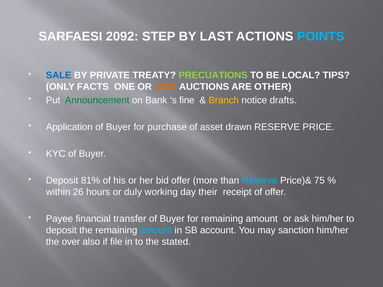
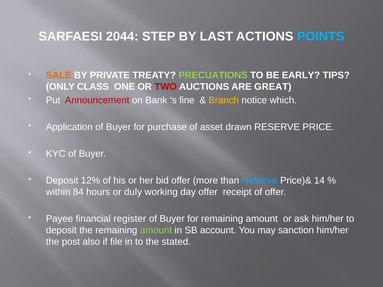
2092: 2092 -> 2044
SALE colour: blue -> orange
LOCAL: LOCAL -> EARLY
FACTS: FACTS -> CLASS
TWO colour: orange -> red
OTHER: OTHER -> GREAT
Announcement colour: green -> red
drafts: drafts -> which
81%: 81% -> 12%
75: 75 -> 14
26: 26 -> 84
day their: their -> offer
transfer: transfer -> register
amount at (156, 230) colour: light blue -> light green
over: over -> post
